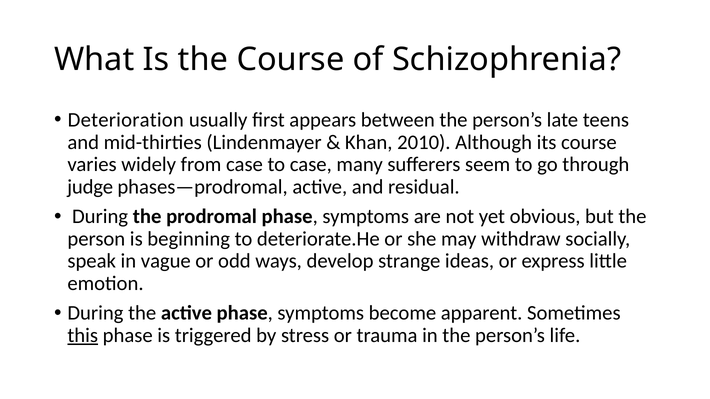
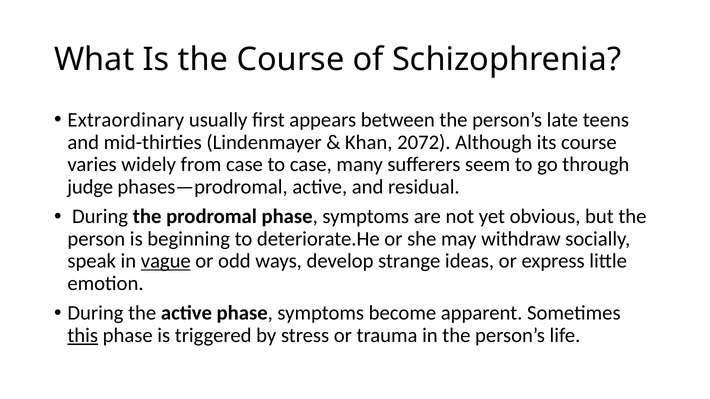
Deterioration: Deterioration -> Extraordinary
2010: 2010 -> 2072
vague underline: none -> present
